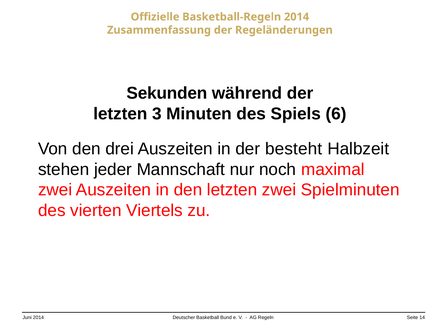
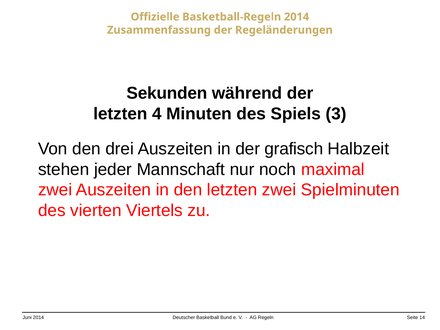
3: 3 -> 4
6: 6 -> 3
besteht: besteht -> grafisch
